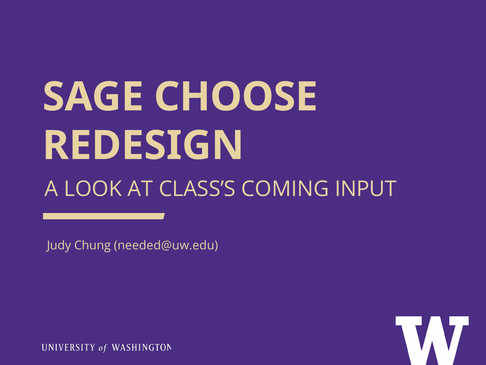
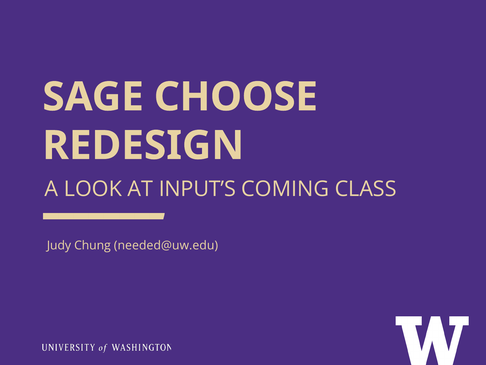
CLASS’S: CLASS’S -> INPUT’S
INPUT: INPUT -> CLASS
